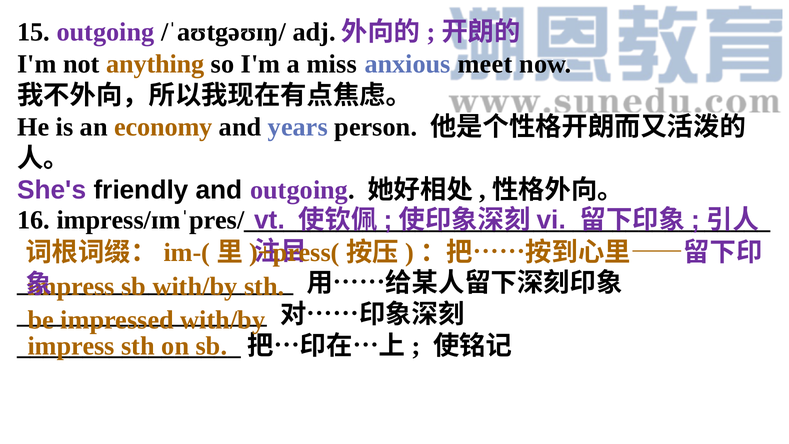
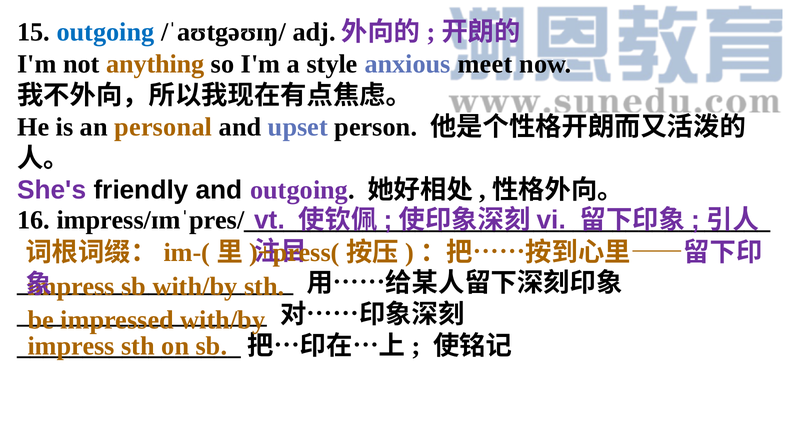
outgoing at (106, 32) colour: purple -> blue
miss: miss -> style
economy: economy -> personal
years: years -> upset
